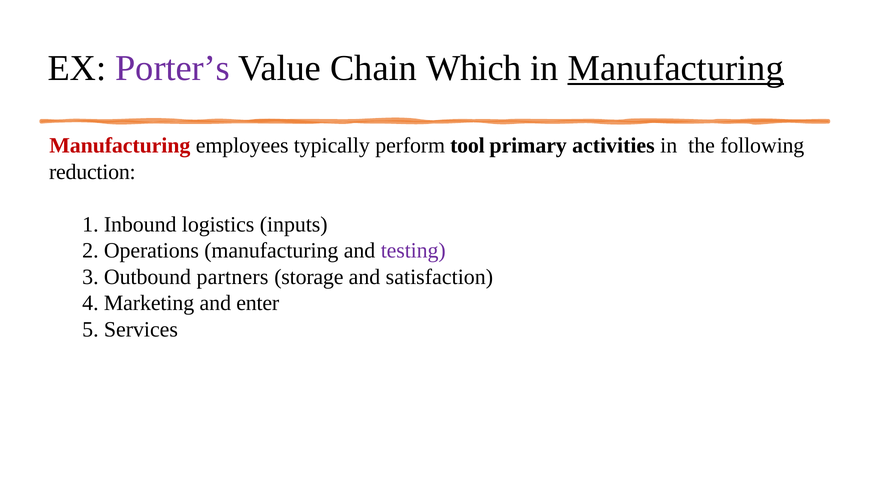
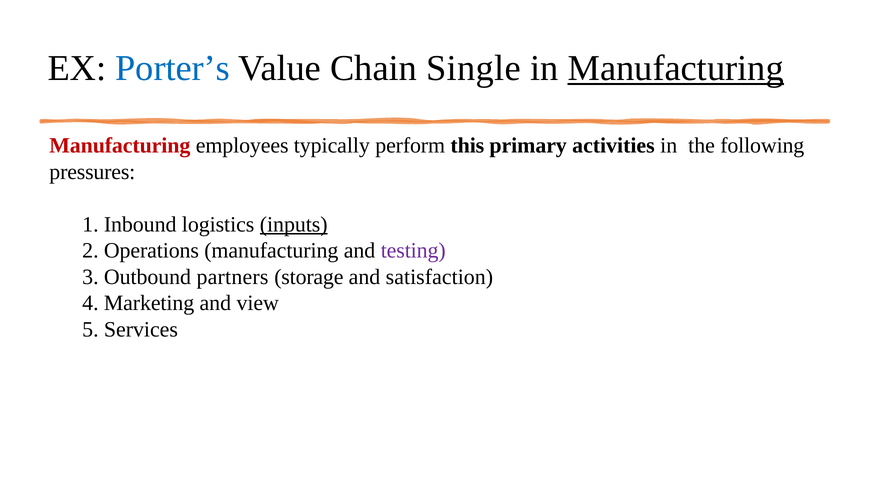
Porter’s colour: purple -> blue
Which: Which -> Single
tool: tool -> this
reduction: reduction -> pressures
inputs underline: none -> present
enter: enter -> view
